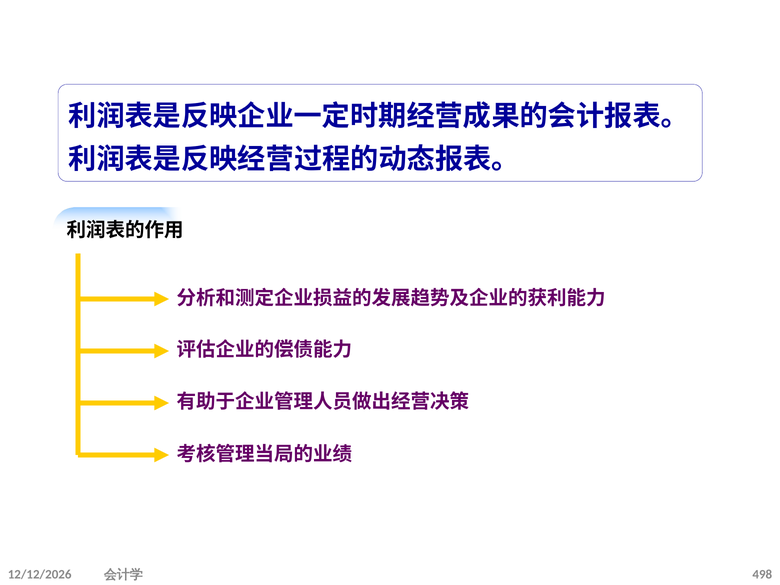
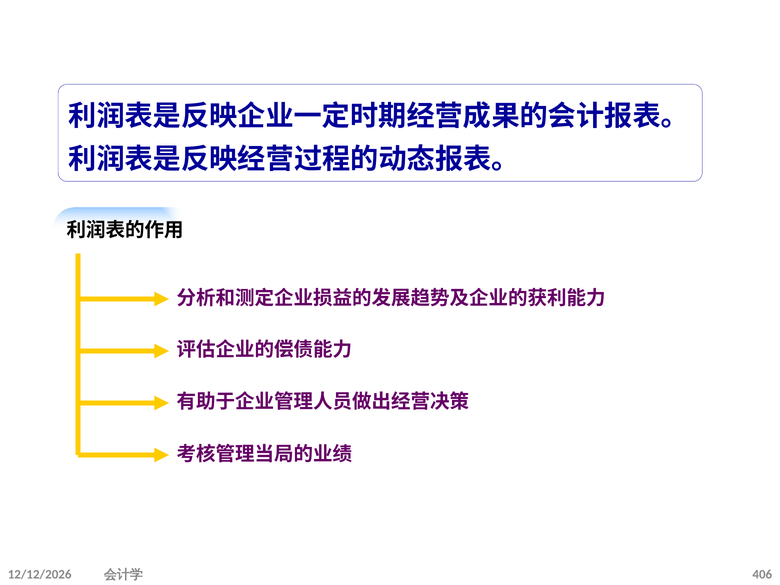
498: 498 -> 406
